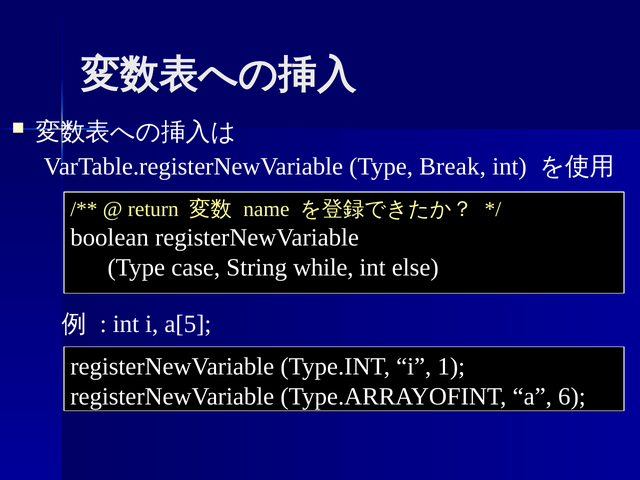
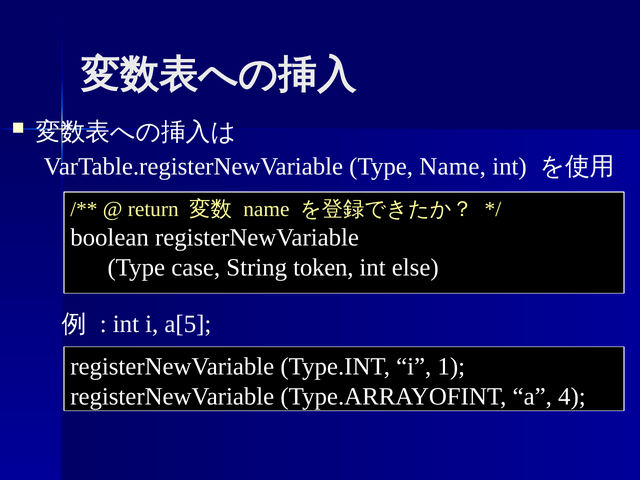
Type Break: Break -> Name
while: while -> token
6: 6 -> 4
